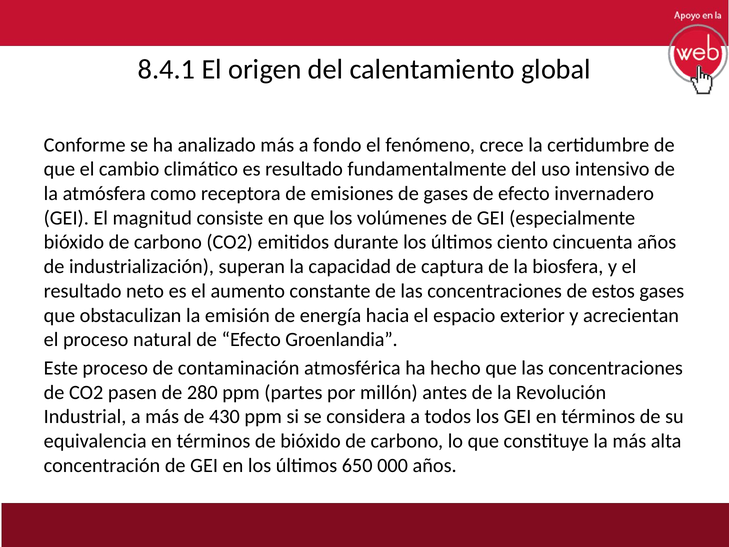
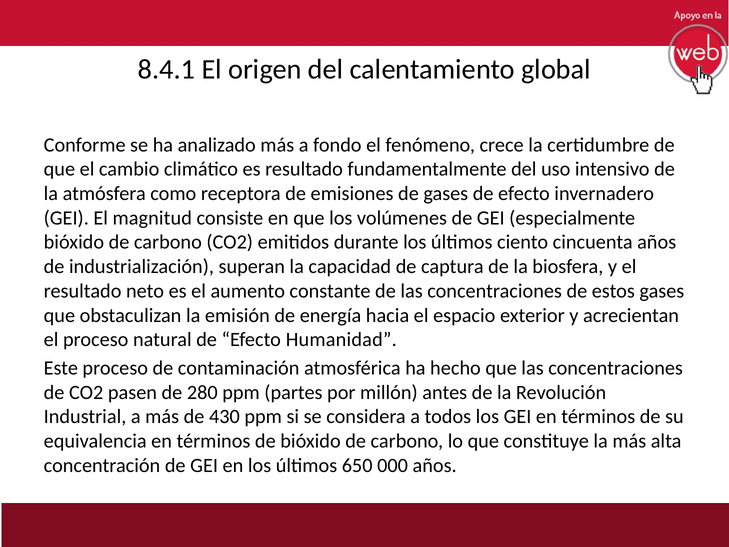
Groenlandia: Groenlandia -> Humanidad
